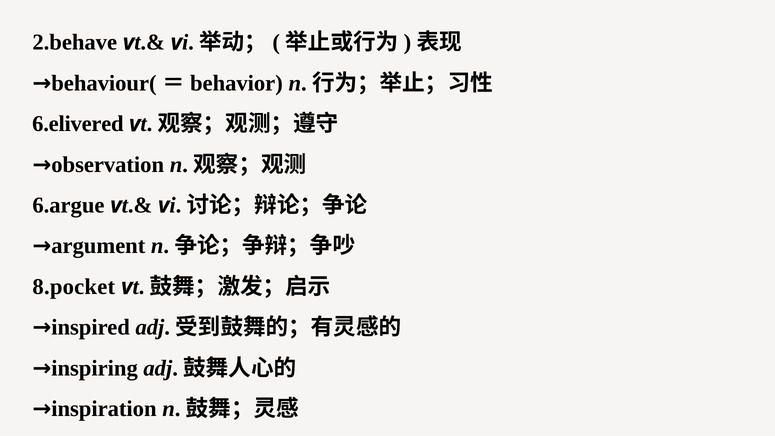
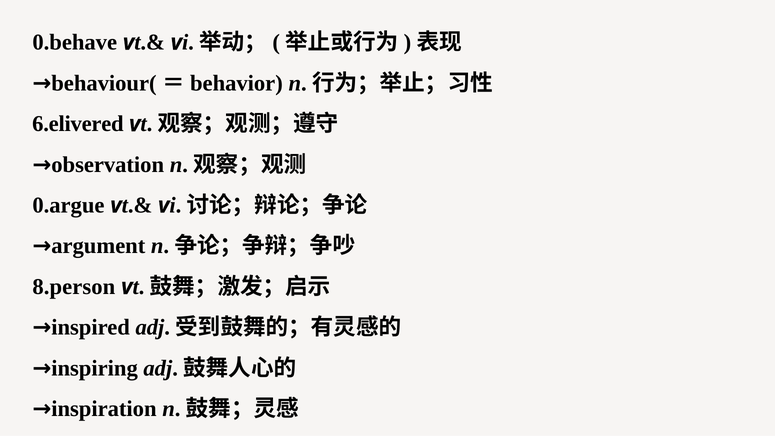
2.behave: 2.behave -> 0.behave
6.argue: 6.argue -> 0.argue
8.pocket: 8.pocket -> 8.person
